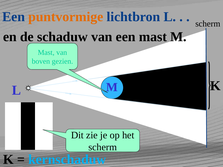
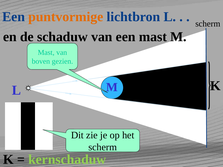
kernschaduw colour: light blue -> light green
